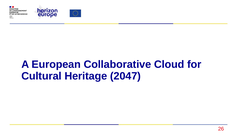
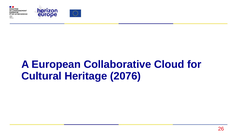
2047: 2047 -> 2076
